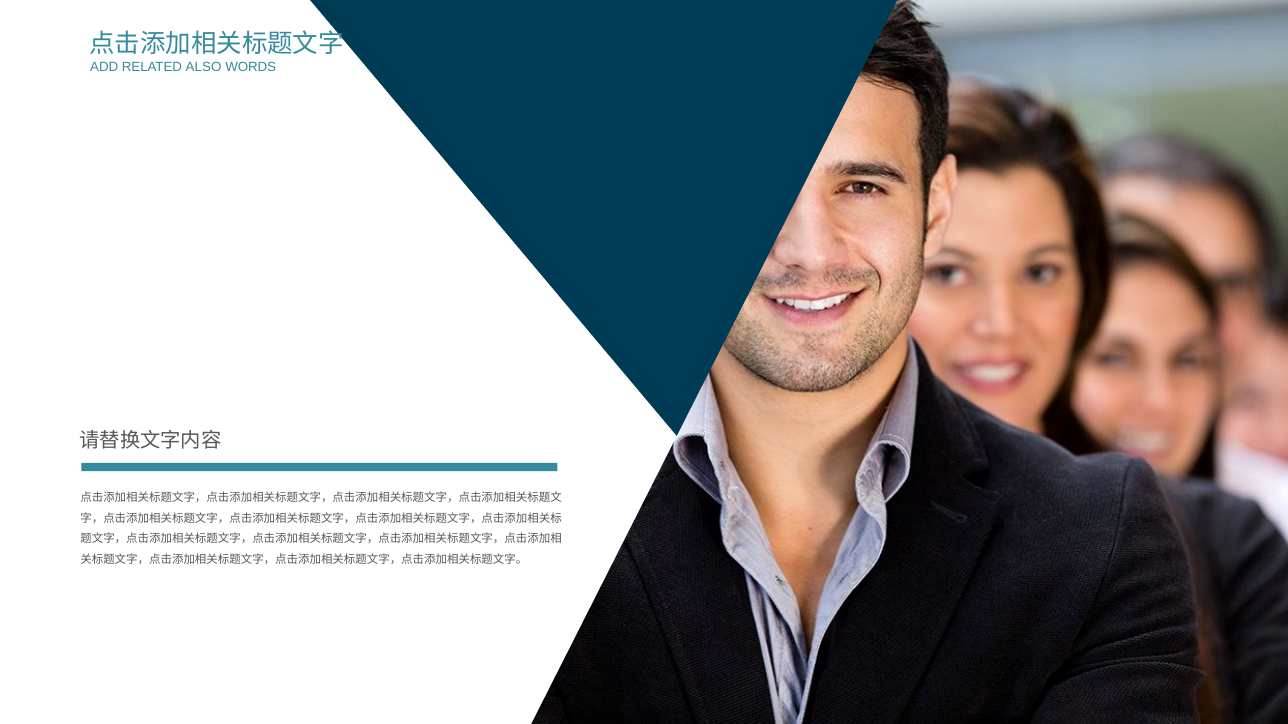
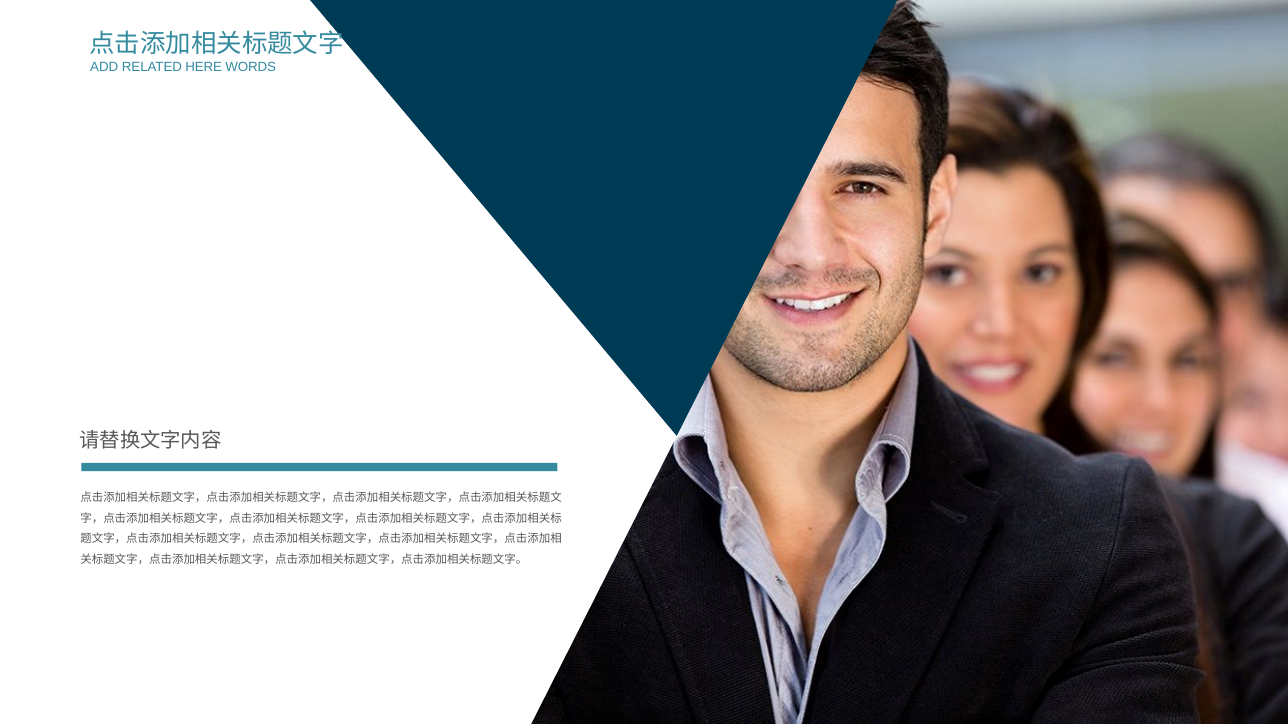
ALSO: ALSO -> HERE
